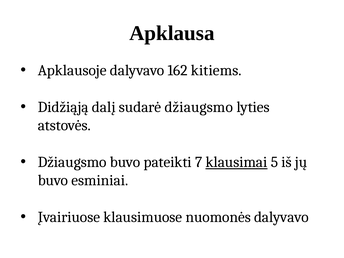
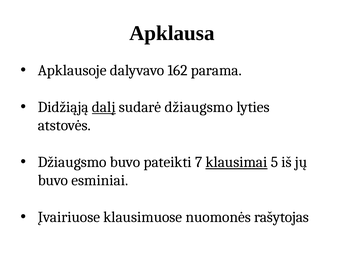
kitiems: kitiems -> parama
dalį underline: none -> present
nuomonės dalyvavo: dalyvavo -> rašytojas
